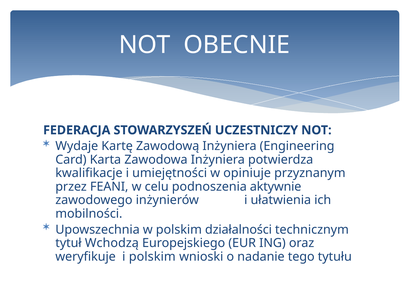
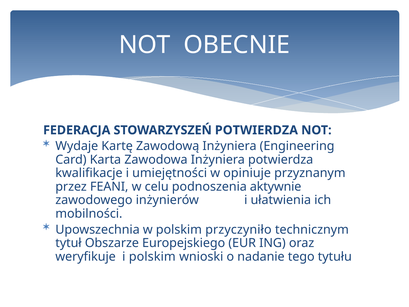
STOWARZYSZEŃ UCZESTNICZY: UCZESTNICZY -> POTWIERDZA
działalności: działalności -> przyczyniło
Wchodzą: Wchodzą -> Obszarze
